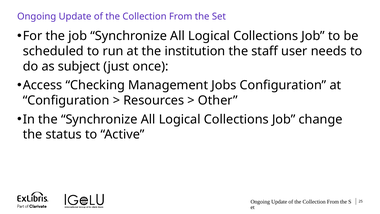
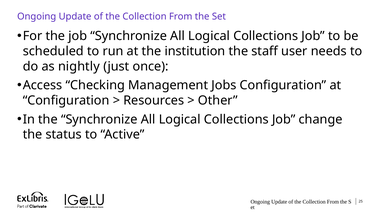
subject: subject -> nightly
